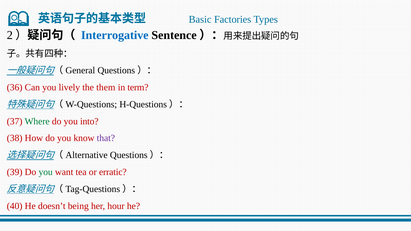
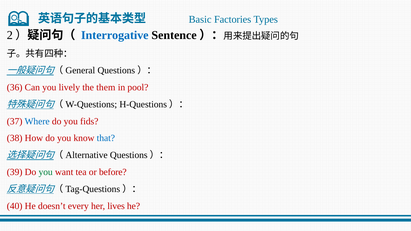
term: term -> pool
Where colour: green -> blue
into: into -> fids
that colour: purple -> blue
erratic: erratic -> before
being: being -> every
hour: hour -> lives
